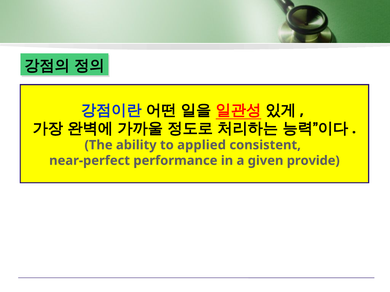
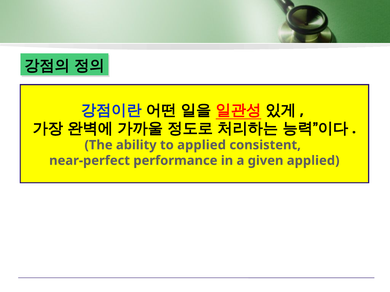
given provide: provide -> applied
